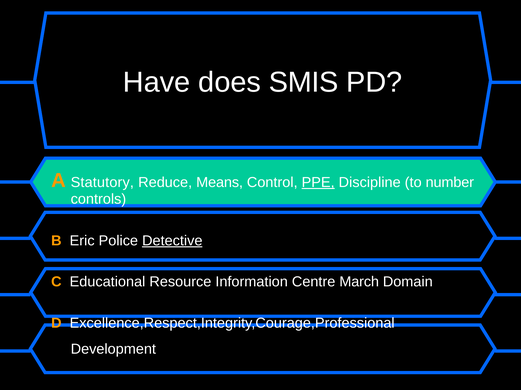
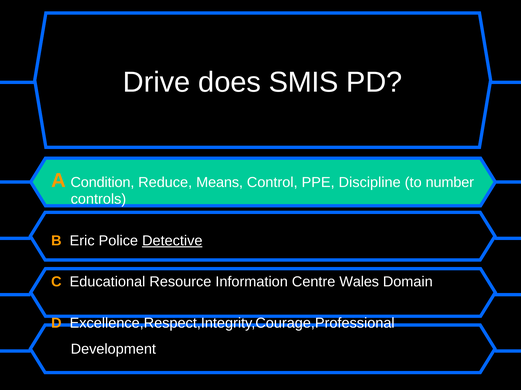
Have: Have -> Drive
Statutory: Statutory -> Condition
PPE underline: present -> none
March: March -> Wales
